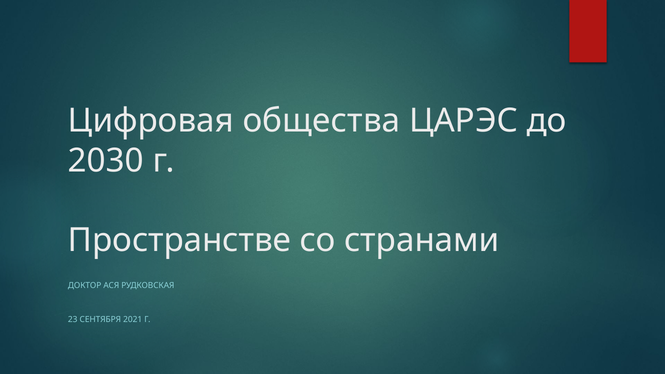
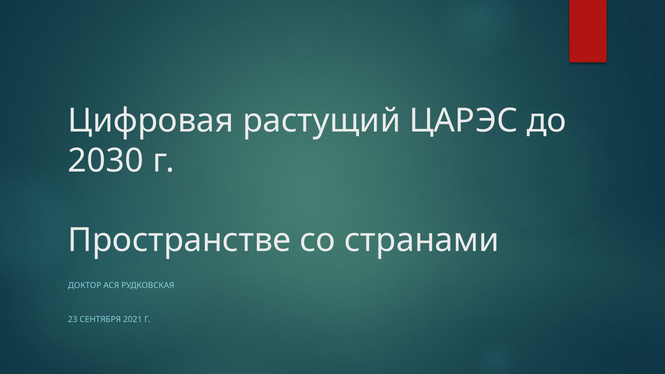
общества: общества -> растущий
